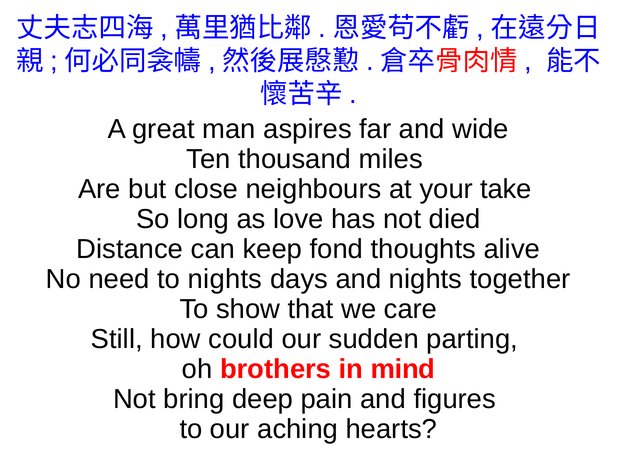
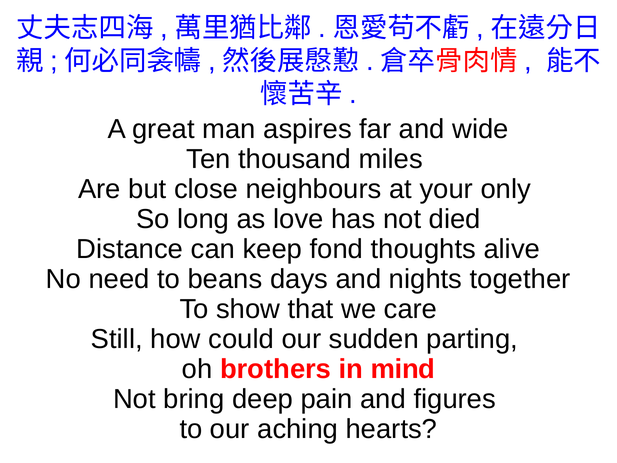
take: take -> only
to nights: nights -> beans
